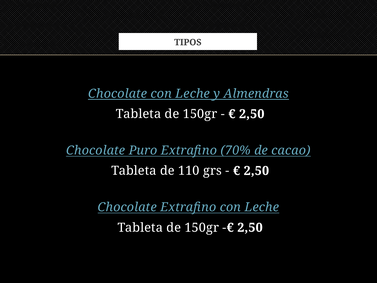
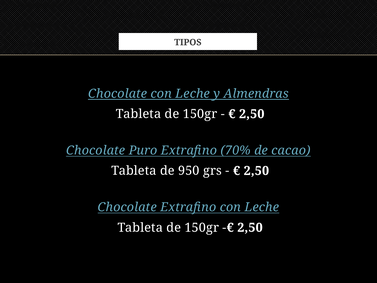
110: 110 -> 950
